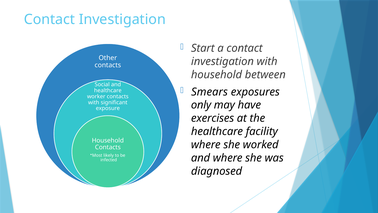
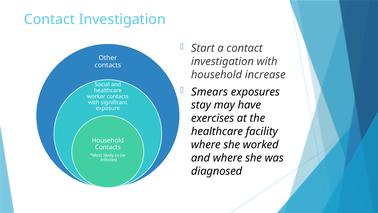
between: between -> increase
only: only -> stay
